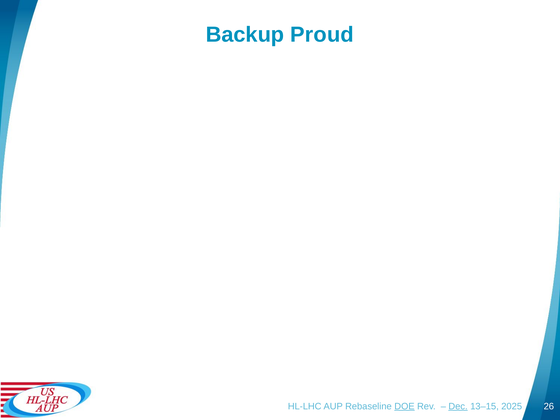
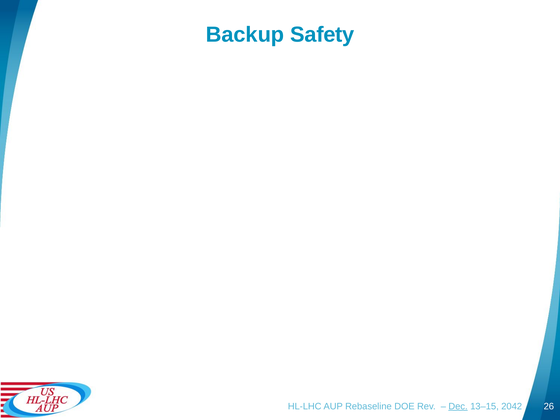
Proud: Proud -> Safety
DOE underline: present -> none
2025: 2025 -> 2042
